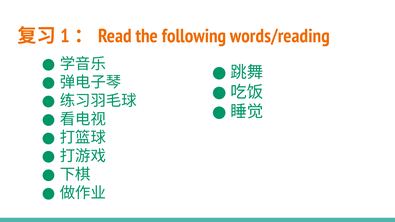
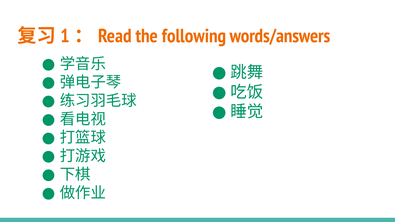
words/reading: words/reading -> words/answers
